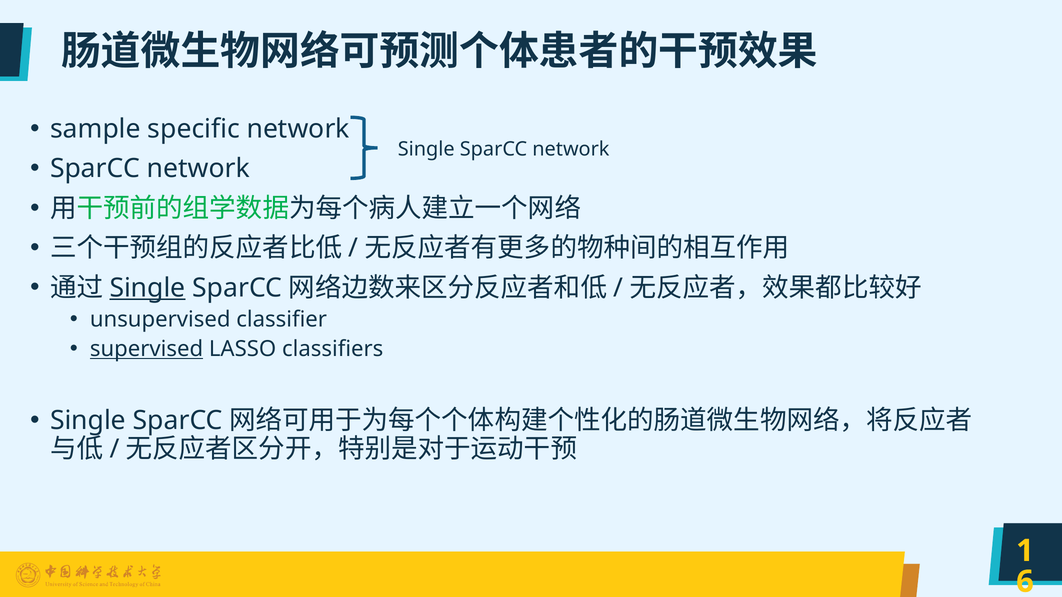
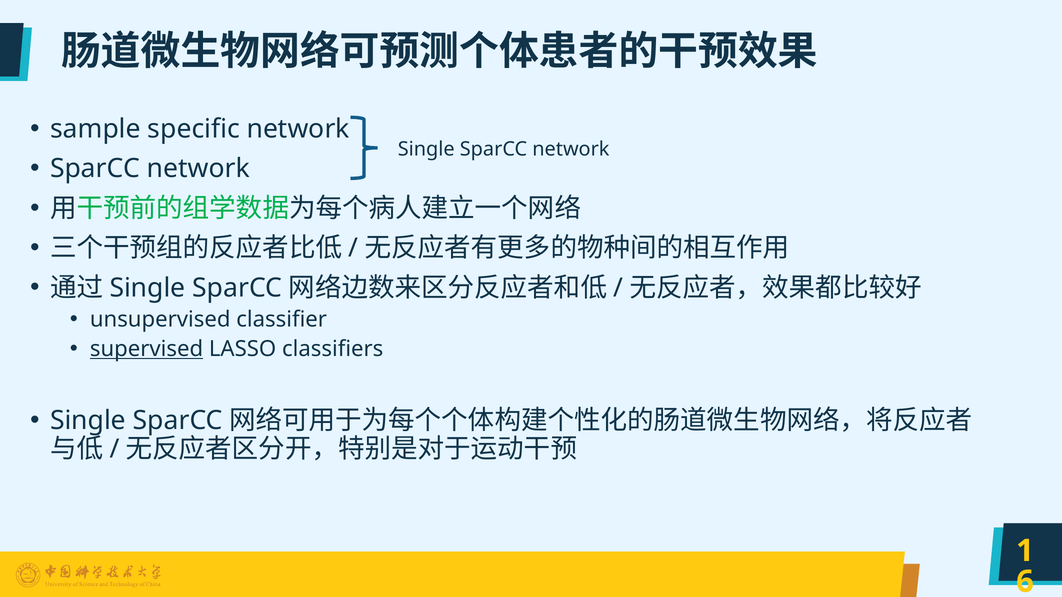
Single at (147, 288) underline: present -> none
